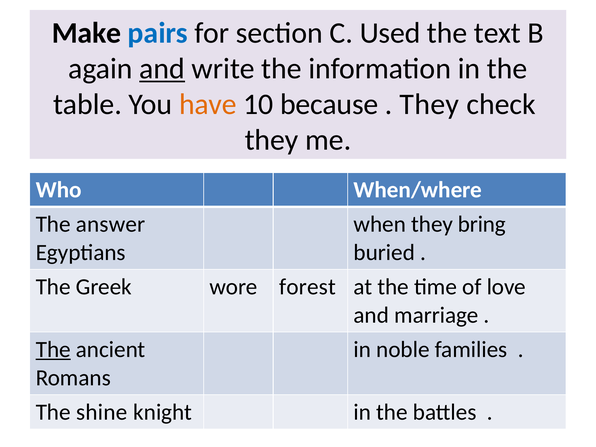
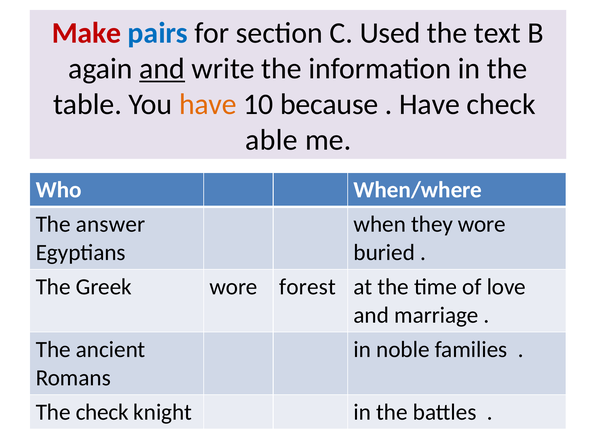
Make colour: black -> red
They at (429, 104): They -> Have
they at (272, 140): they -> able
they bring: bring -> wore
The at (53, 349) underline: present -> none
The shine: shine -> check
